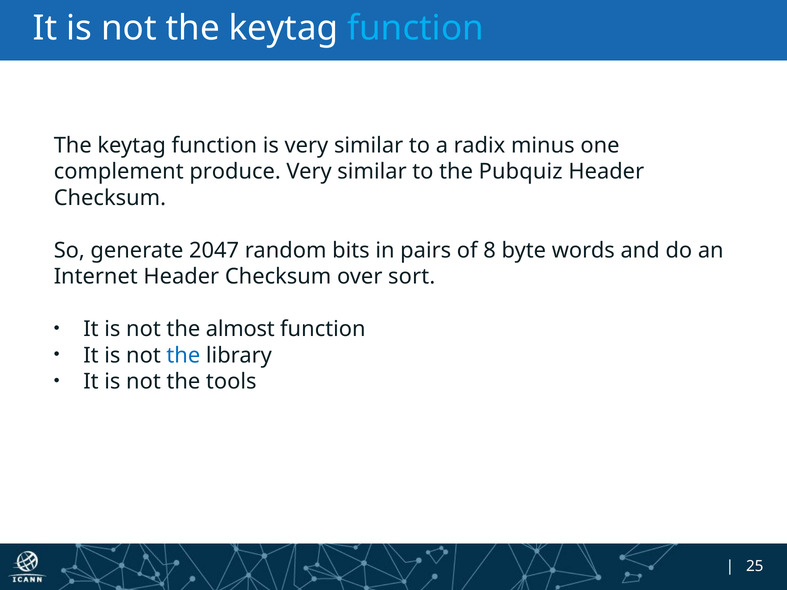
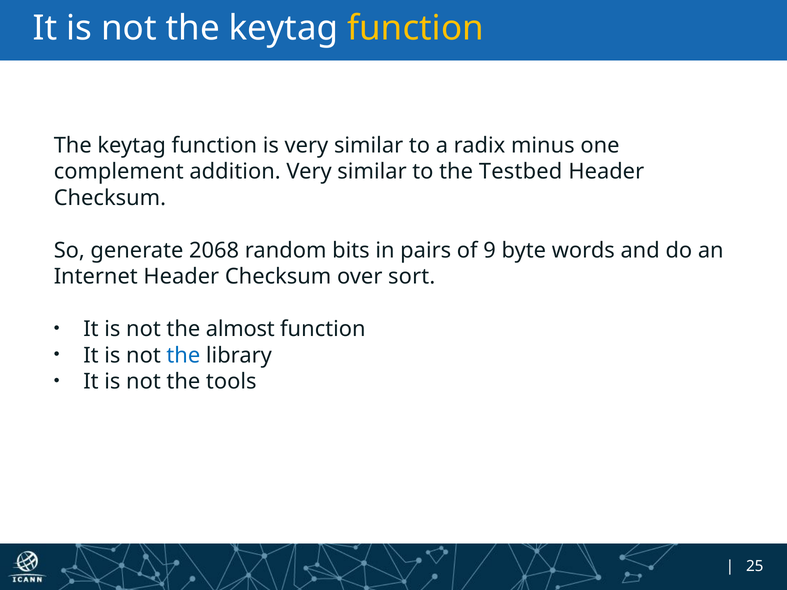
function at (416, 28) colour: light blue -> yellow
produce: produce -> addition
Pubquiz: Pubquiz -> Testbed
2047: 2047 -> 2068
8: 8 -> 9
